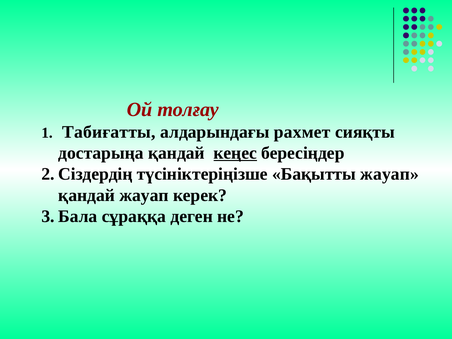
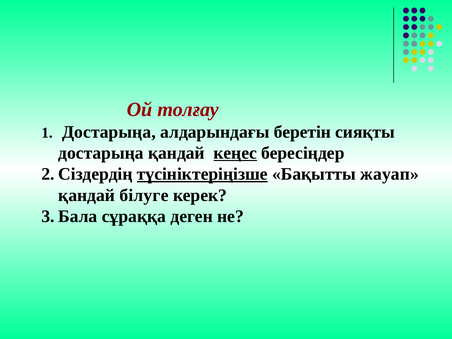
Табиғатты at (109, 132): Табиғатты -> Достарыңа
рахмет: рахмет -> беретін
түсініктеріңізше underline: none -> present
қандай жауап: жауап -> білуге
